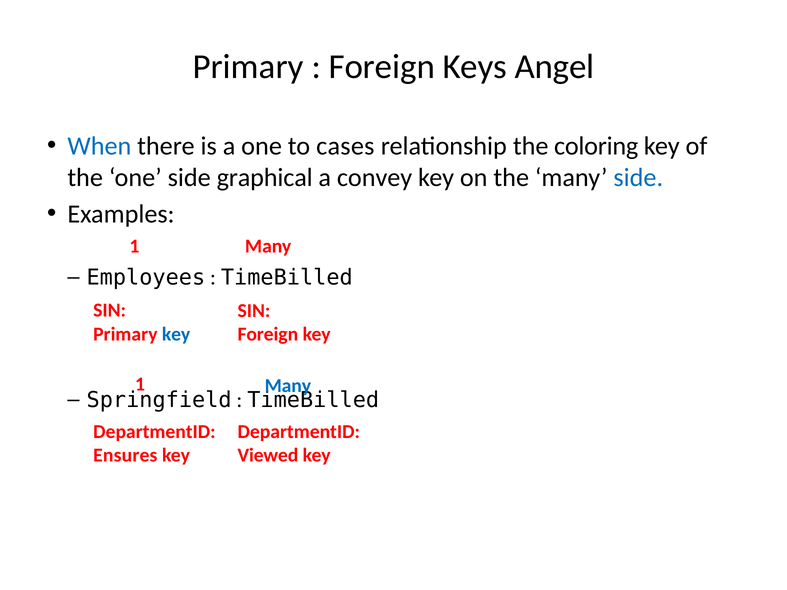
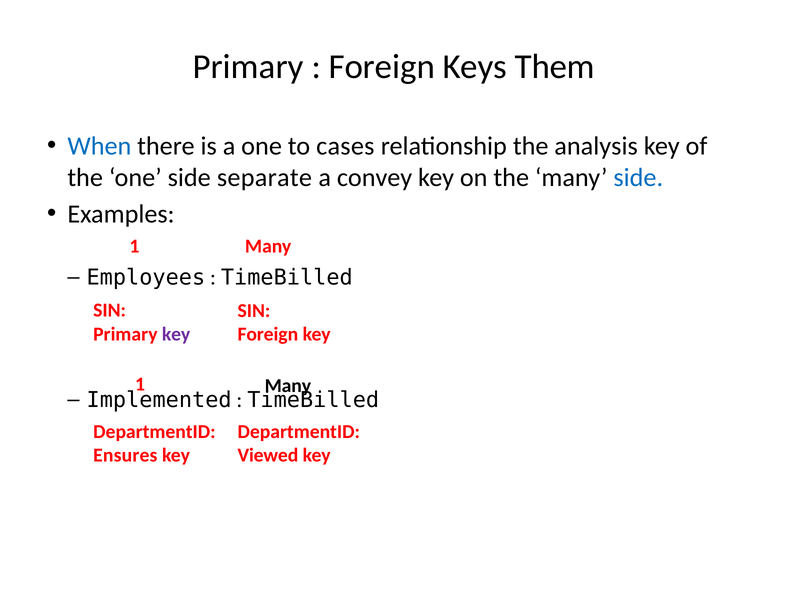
Angel: Angel -> Them
coloring: coloring -> analysis
graphical: graphical -> separate
key at (176, 334) colour: blue -> purple
Many at (288, 386) colour: blue -> black
Springfield: Springfield -> Implemented
